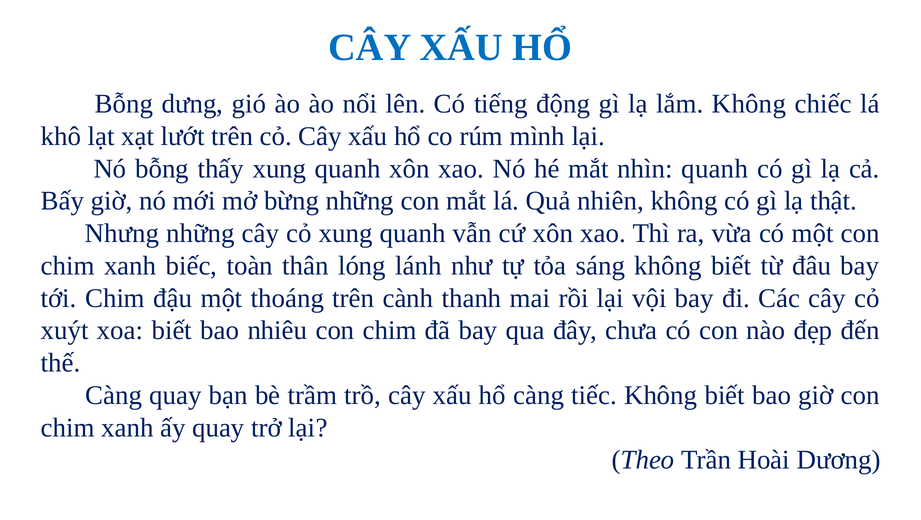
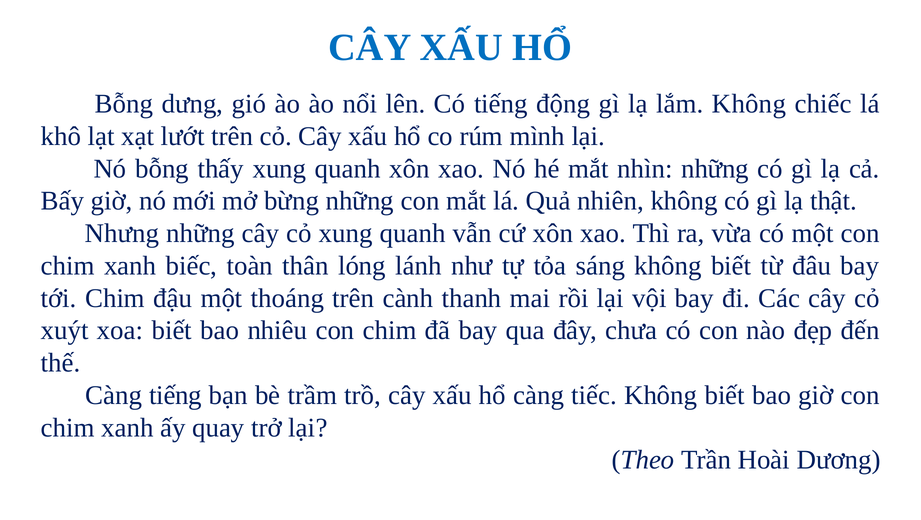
nhìn quanh: quanh -> những
Càng quay: quay -> tiếng
